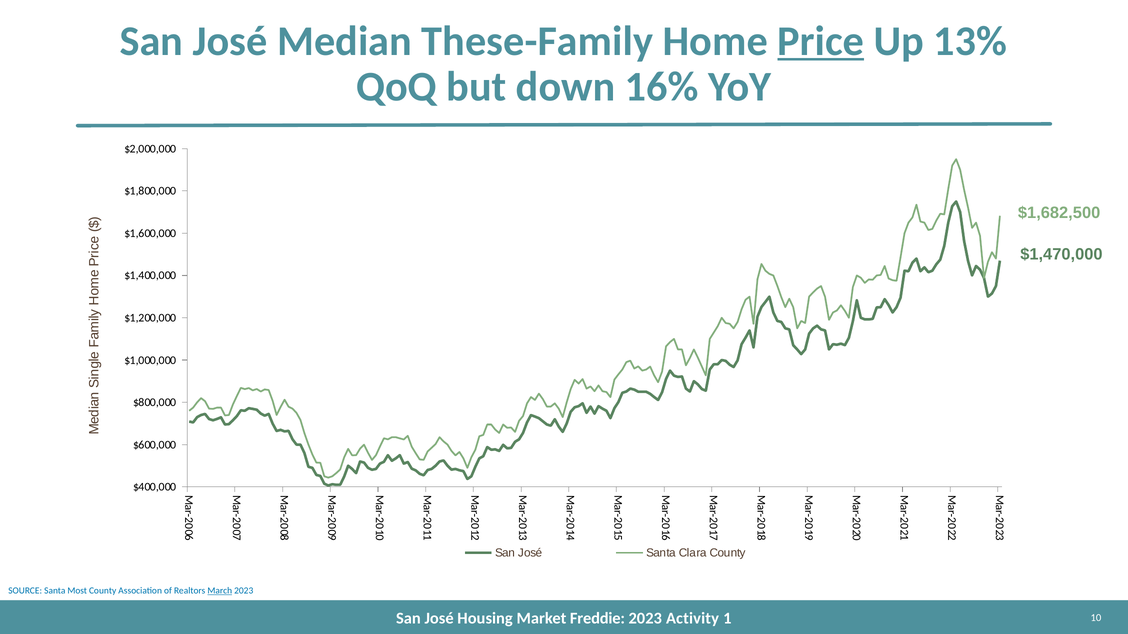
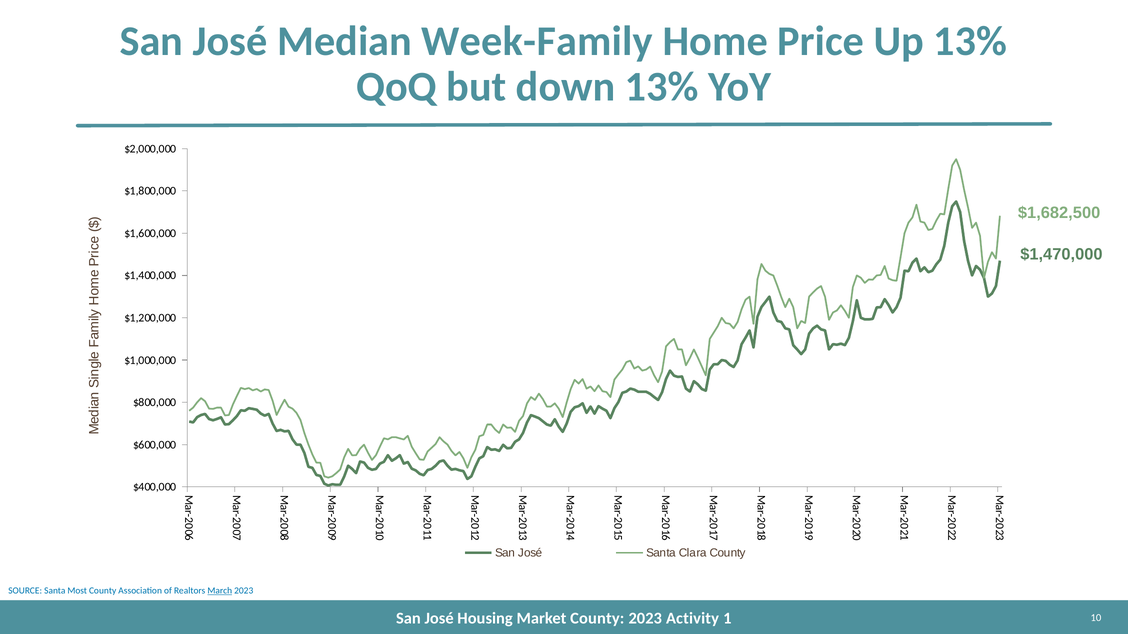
These-Family: These-Family -> Week-Family
Price underline: present -> none
down 16%: 16% -> 13%
Market Freddie: Freddie -> County
